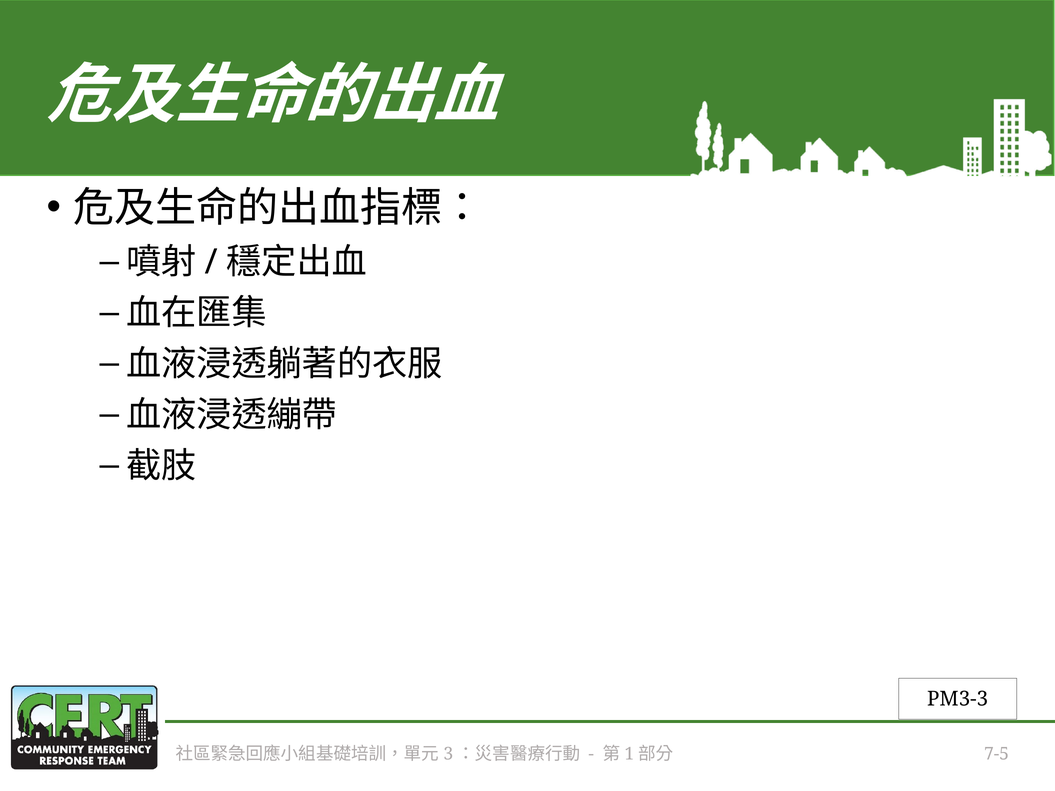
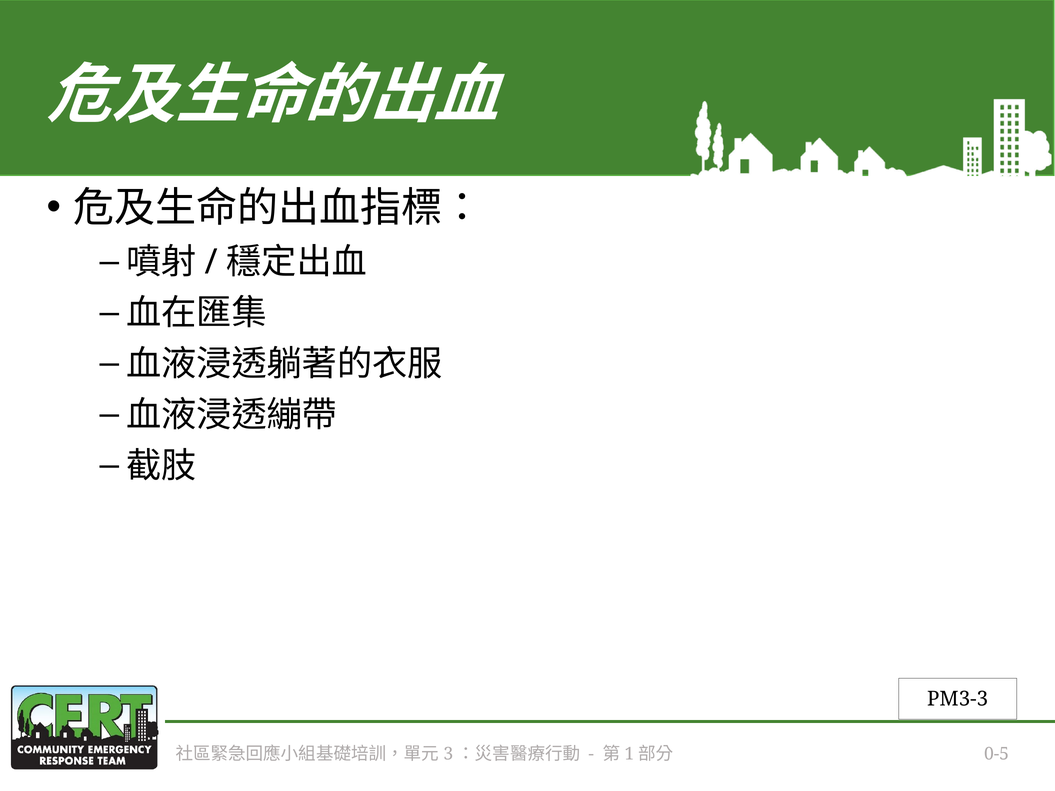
7-5: 7-5 -> 0-5
